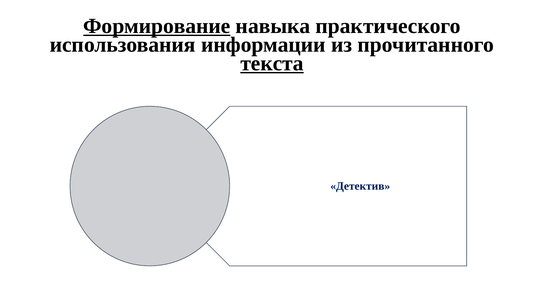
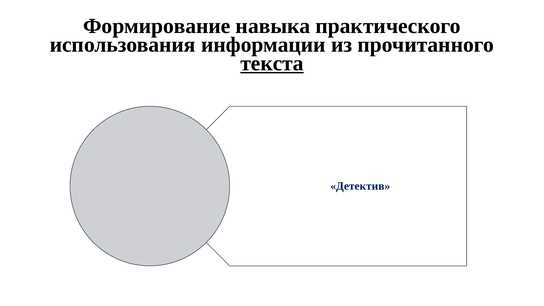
Формирование underline: present -> none
